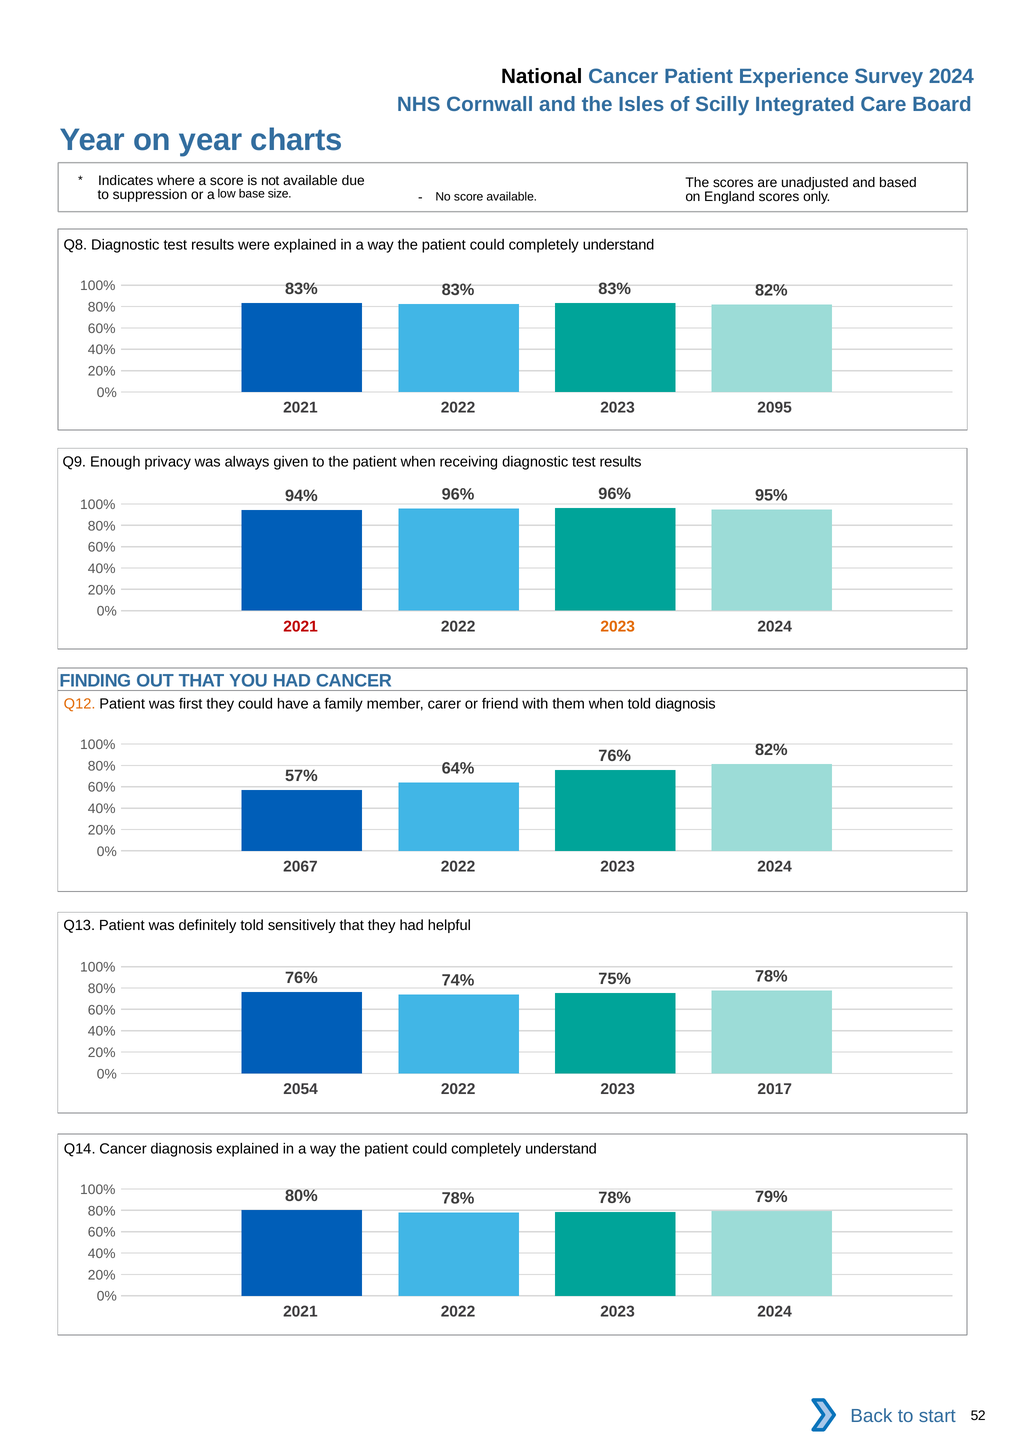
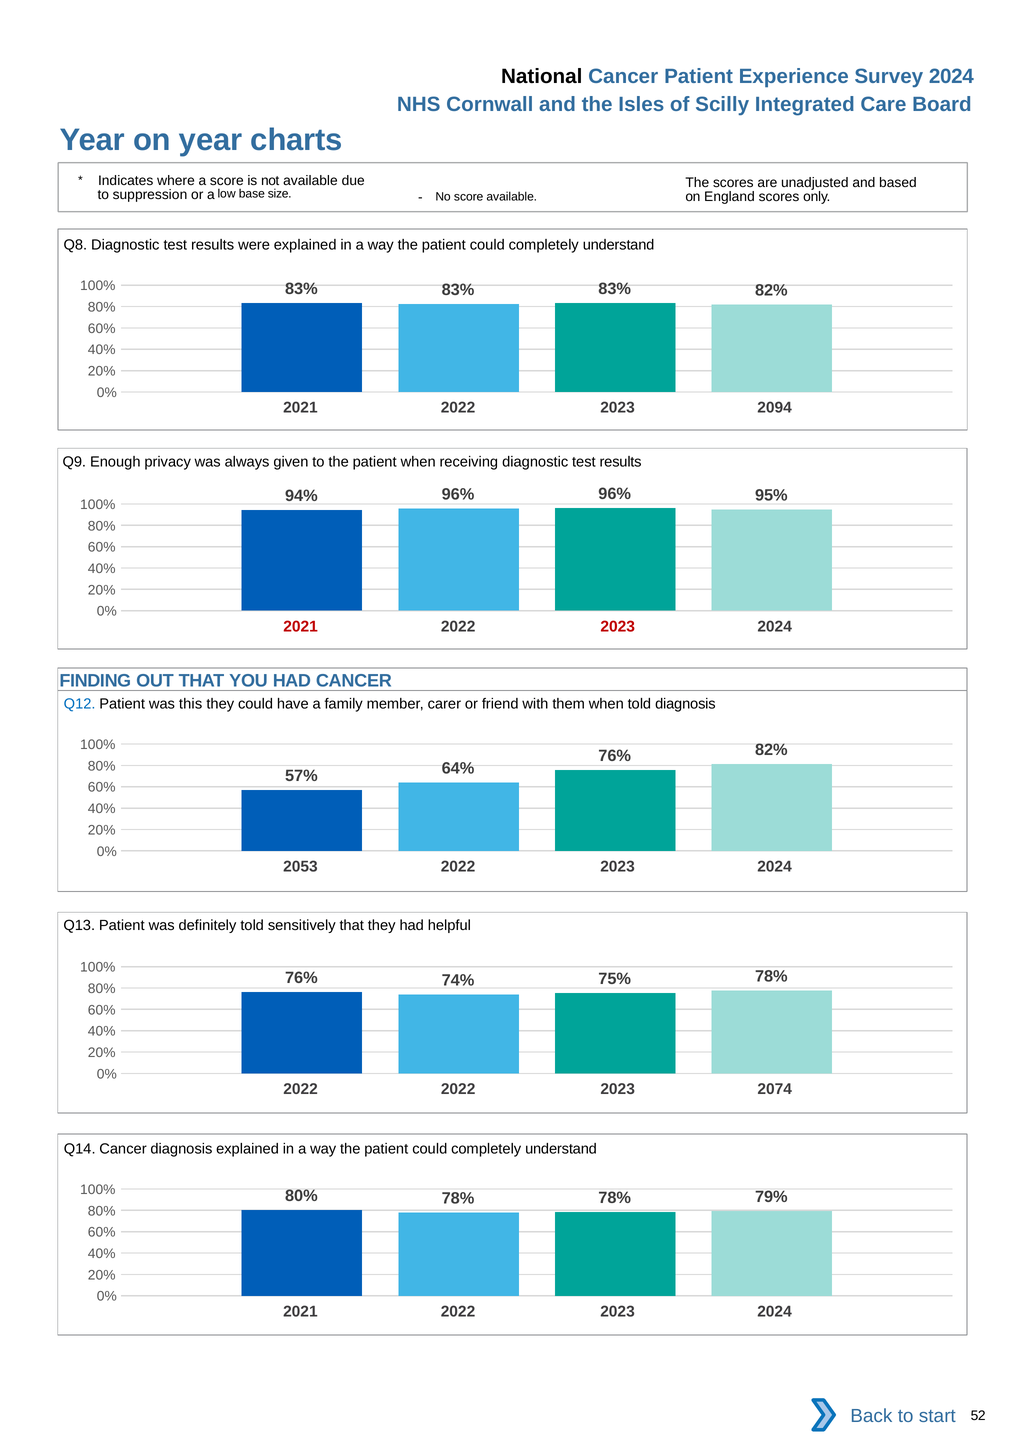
2095: 2095 -> 2094
2023 at (618, 627) colour: orange -> red
Q12 colour: orange -> blue
first: first -> this
2067: 2067 -> 2053
2054 at (301, 1089): 2054 -> 2022
2017: 2017 -> 2074
